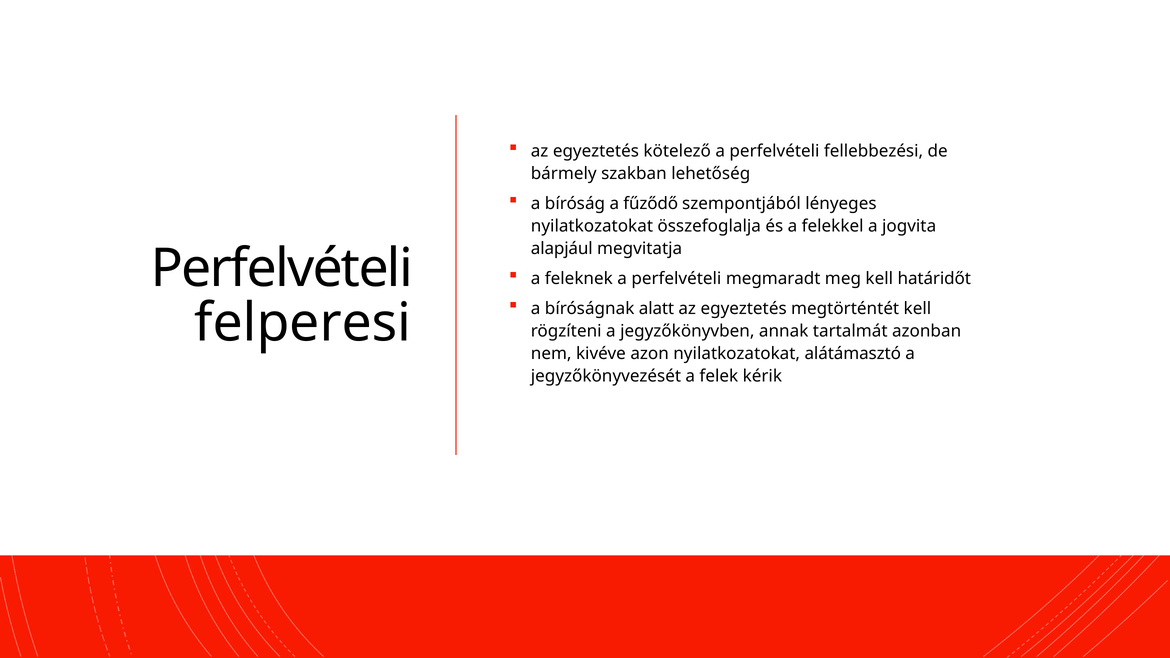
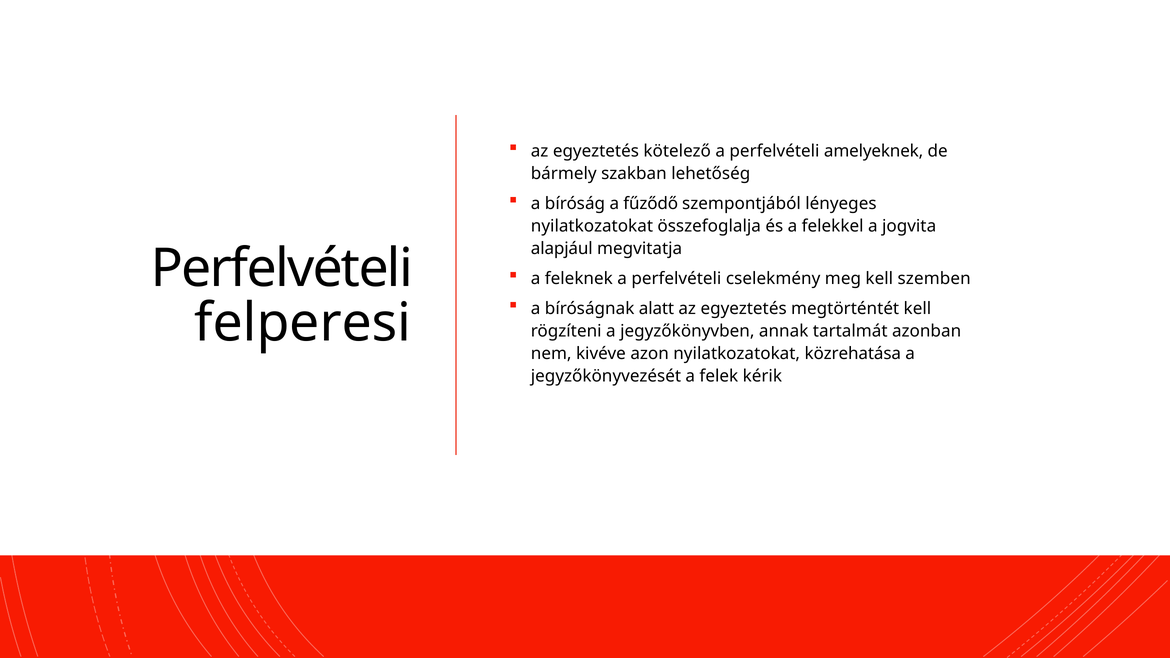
fellebbezési: fellebbezési -> amelyeknek
megmaradt: megmaradt -> cselekmény
határidőt: határidőt -> szemben
alátámasztó: alátámasztó -> közrehatása
